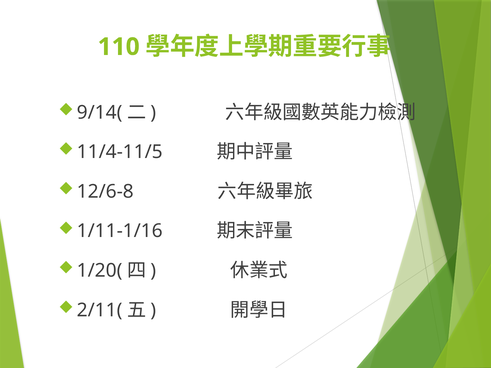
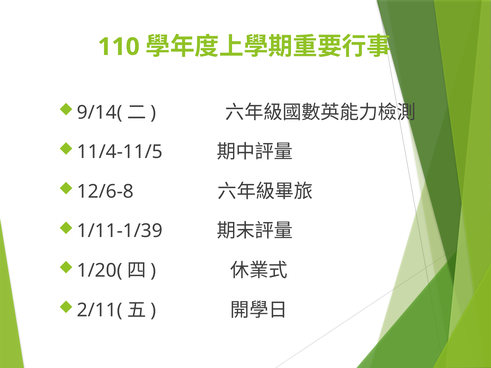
1/11-1/16: 1/11-1/16 -> 1/11-1/39
